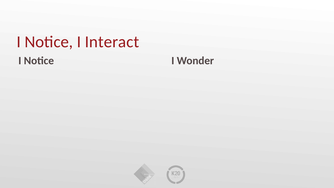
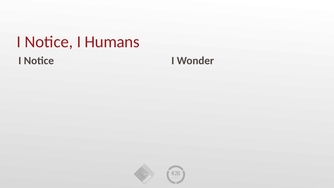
Interact: Interact -> Humans
